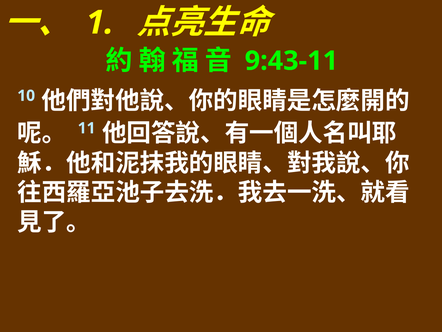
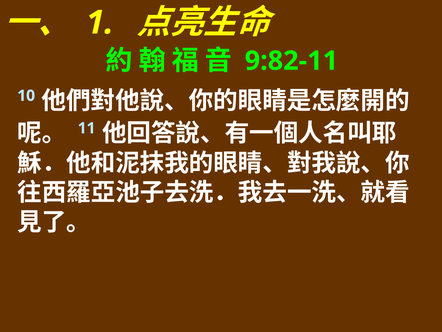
9:43-11: 9:43-11 -> 9:82-11
